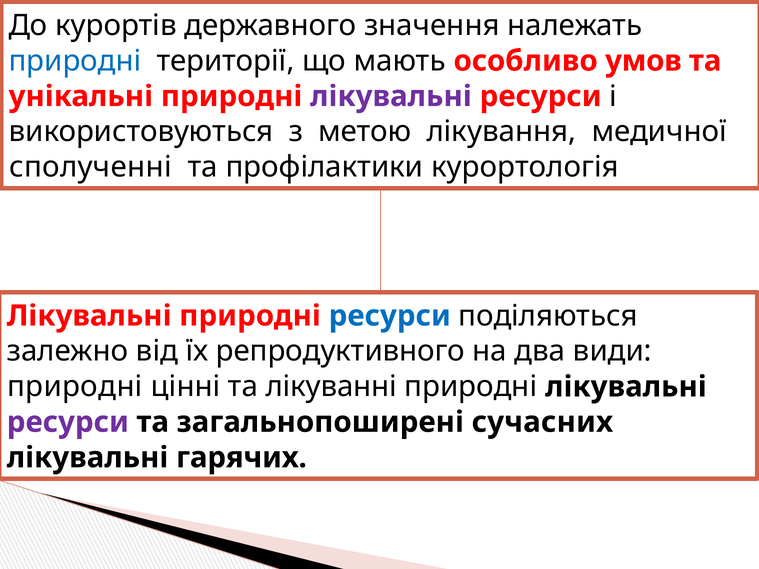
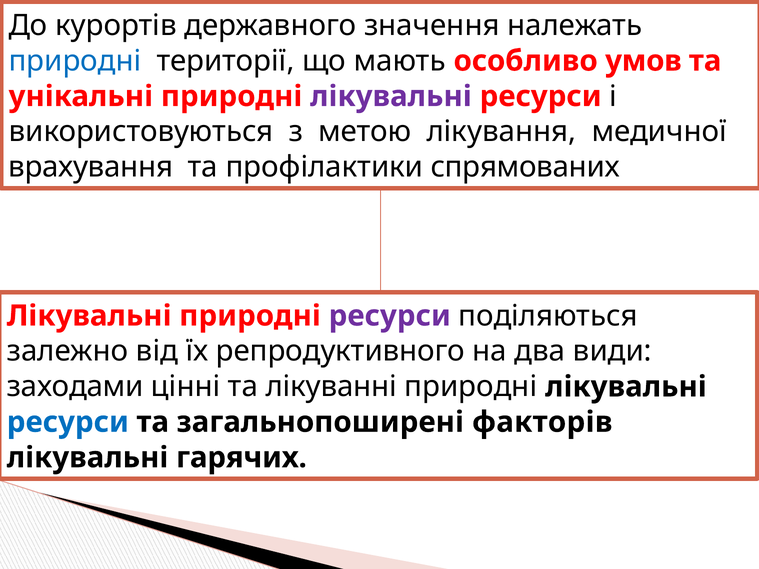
сполученні: сполученні -> врахування
курортологія: курортологія -> спрямованих
ресурси at (390, 316) colour: blue -> purple
природні at (75, 387): природні -> заходами
ресурси at (68, 422) colour: purple -> blue
сучасних: сучасних -> факторів
